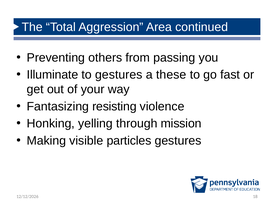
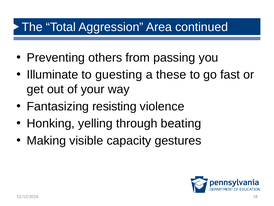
to gestures: gestures -> guesting
mission: mission -> beating
particles: particles -> capacity
